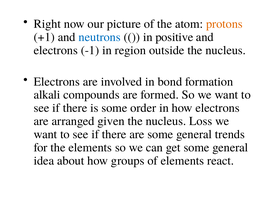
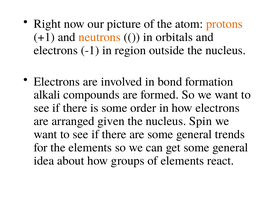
neutrons colour: blue -> orange
positive: positive -> orbitals
Loss: Loss -> Spin
